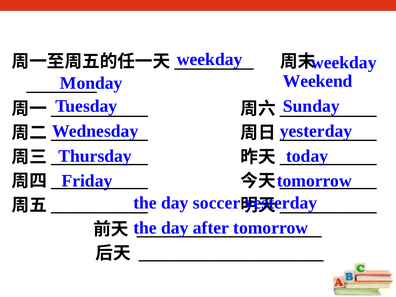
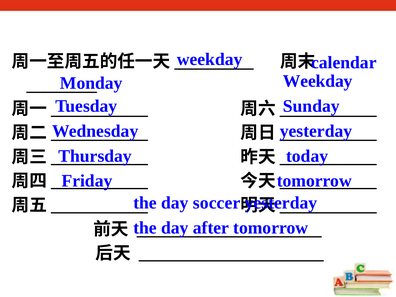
weekday at (344, 62): weekday -> calendar
Weekend at (318, 81): Weekend -> Weekday
